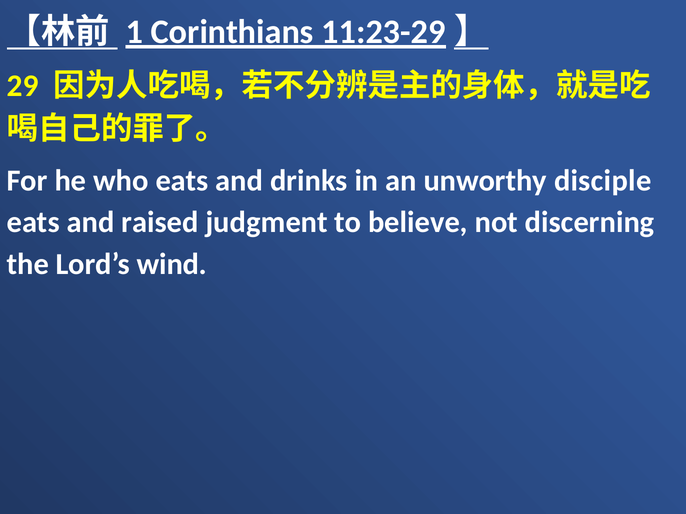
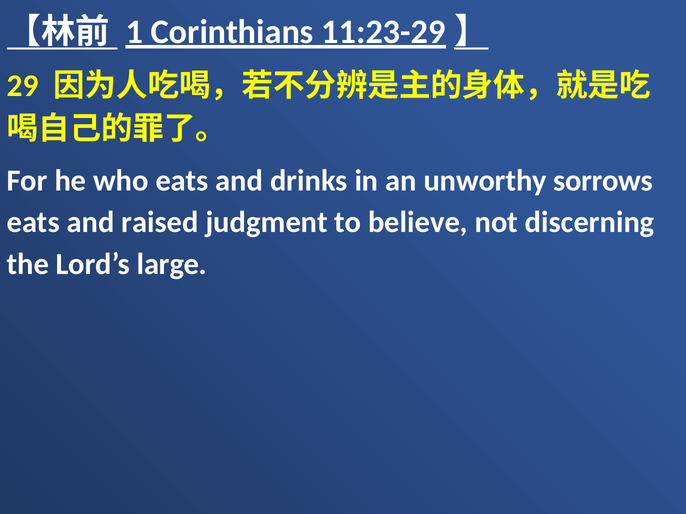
disciple: disciple -> sorrows
wind: wind -> large
